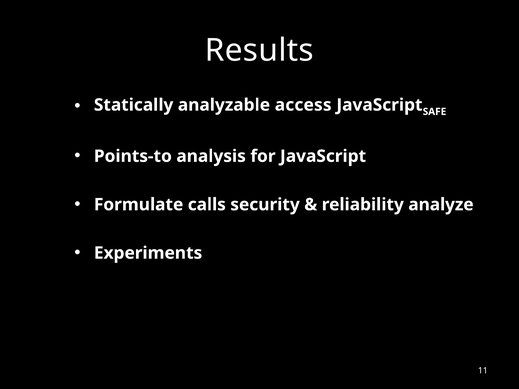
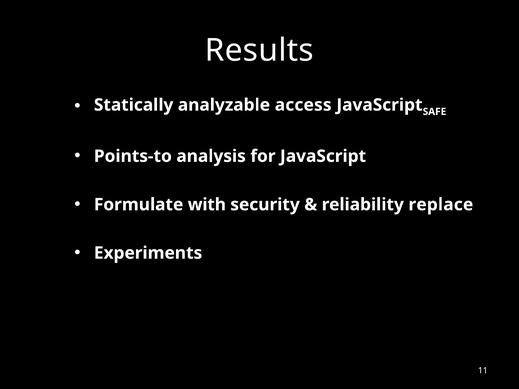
calls: calls -> with
analyze: analyze -> replace
